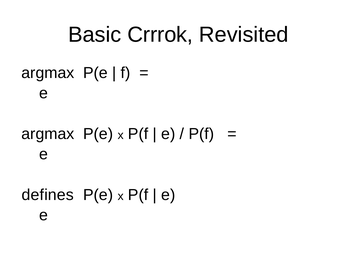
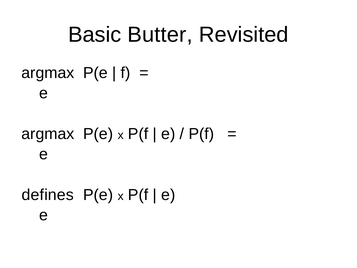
Crrrok: Crrrok -> Butter
